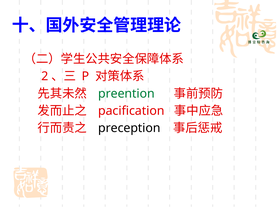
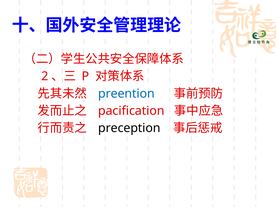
preention colour: green -> blue
